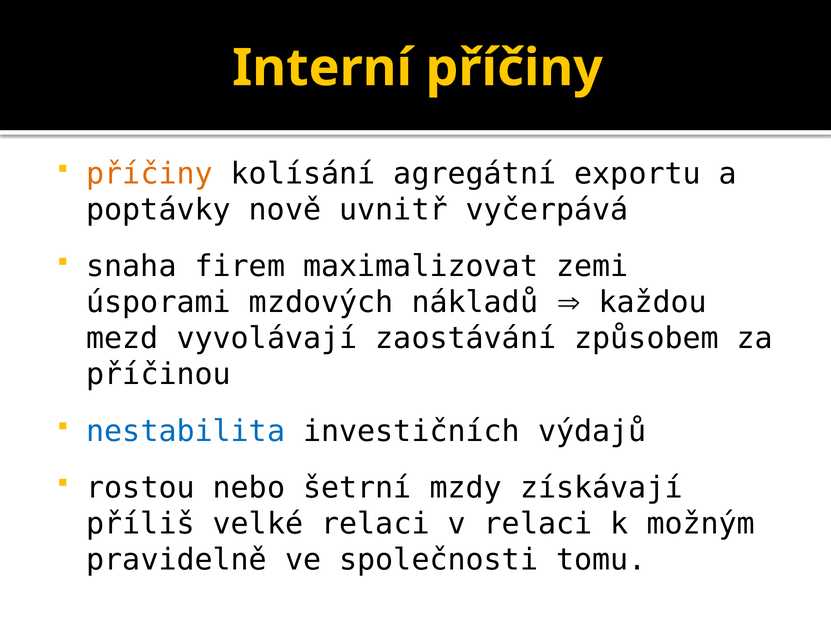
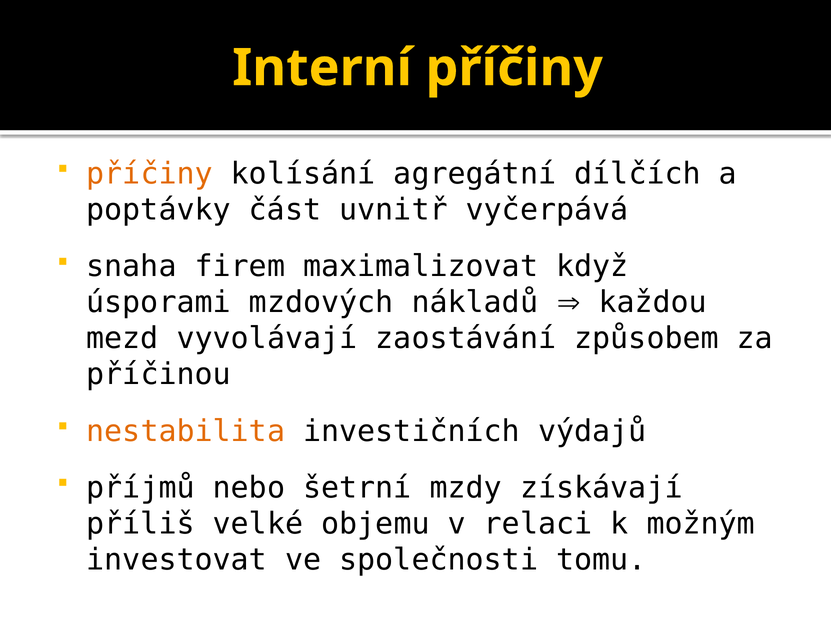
exportu: exportu -> dílčích
nově: nově -> část
zemi: zemi -> když
nestabilita colour: blue -> orange
rostou: rostou -> příjmů
velké relaci: relaci -> objemu
pravidelně: pravidelně -> investovat
